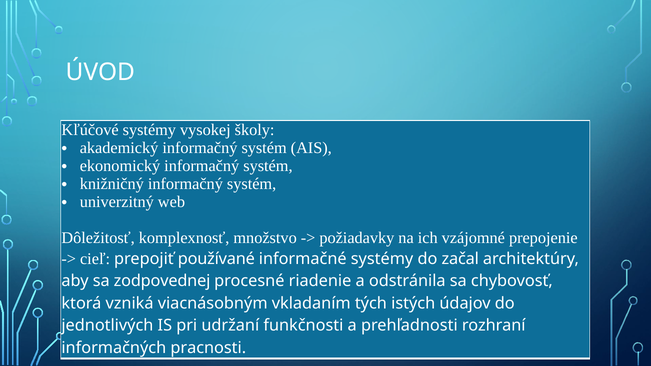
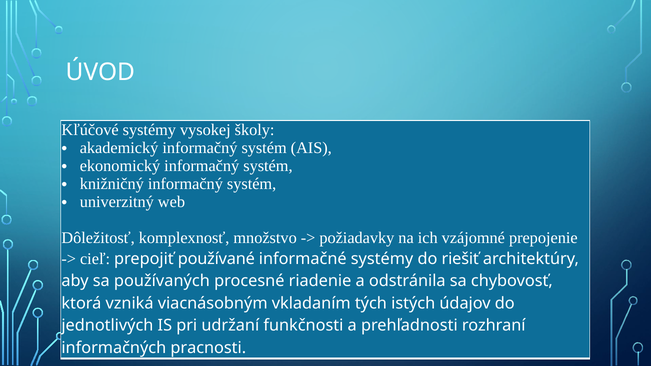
začal: začal -> riešiť
zodpovednej: zodpovednej -> používaných
